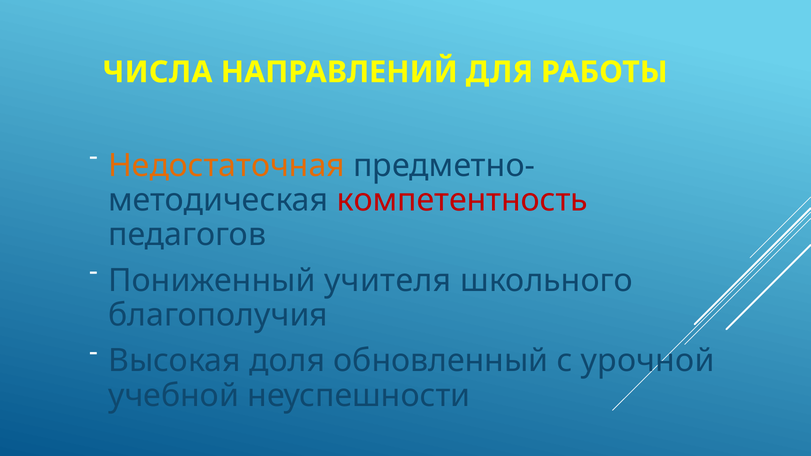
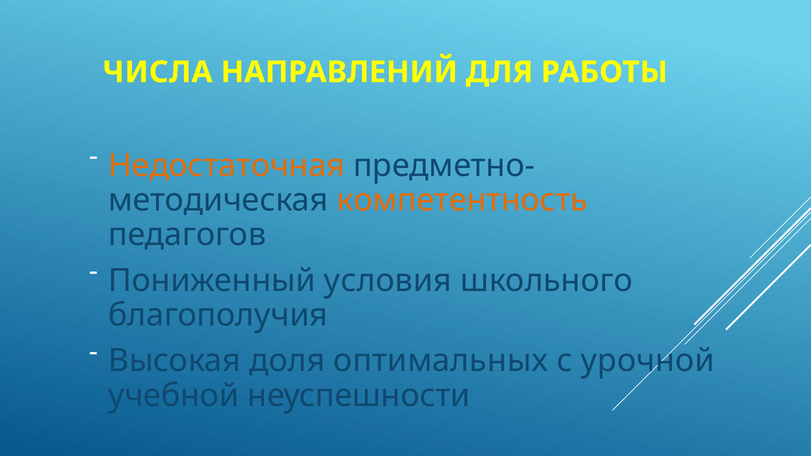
компетентность colour: red -> orange
учителя: учителя -> условия
обновленный: обновленный -> оптимальных
